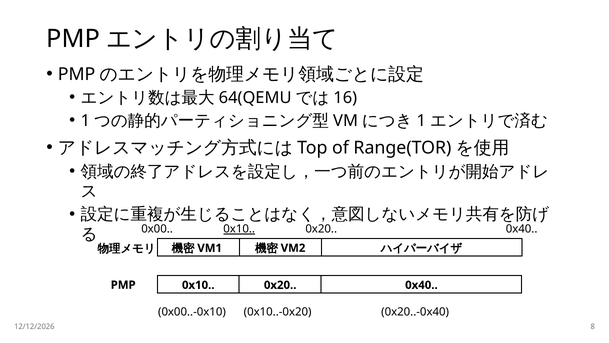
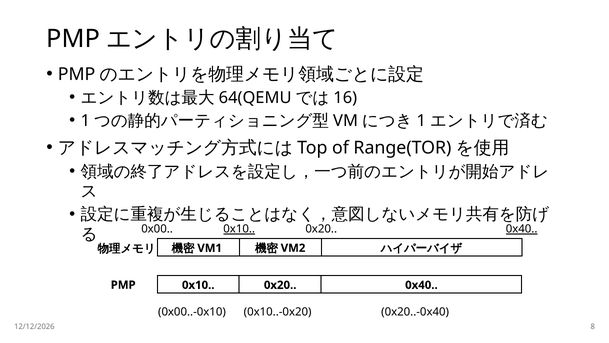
0x40 at (522, 229) underline: none -> present
